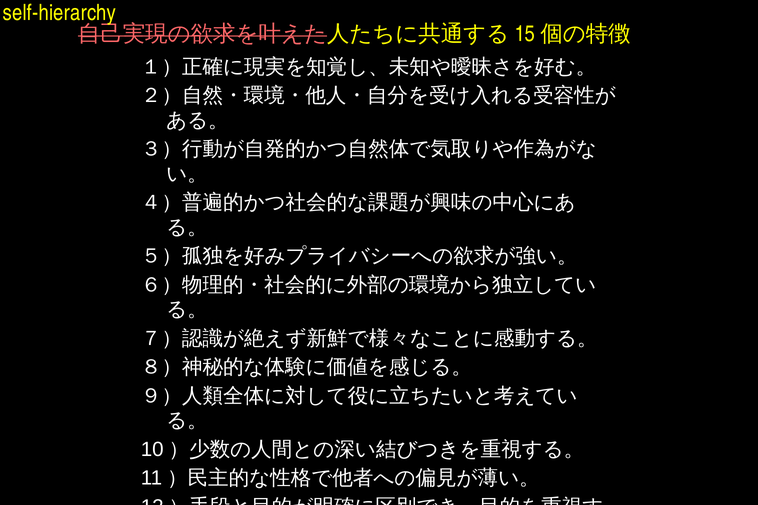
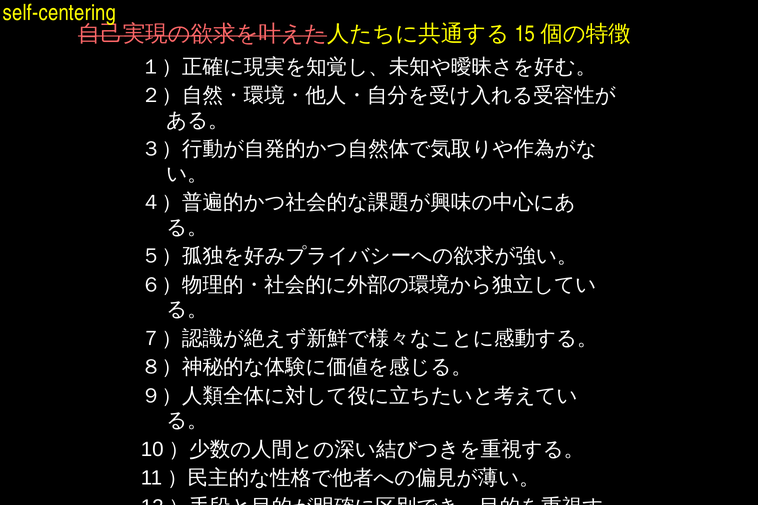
self-hierarchy: self-hierarchy -> self-centering
